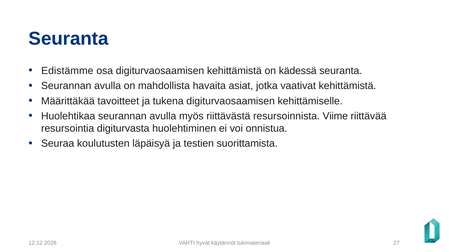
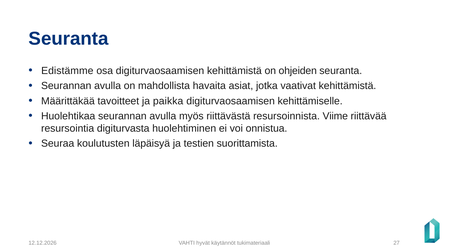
kädessä: kädessä -> ohjeiden
tukena: tukena -> paikka
